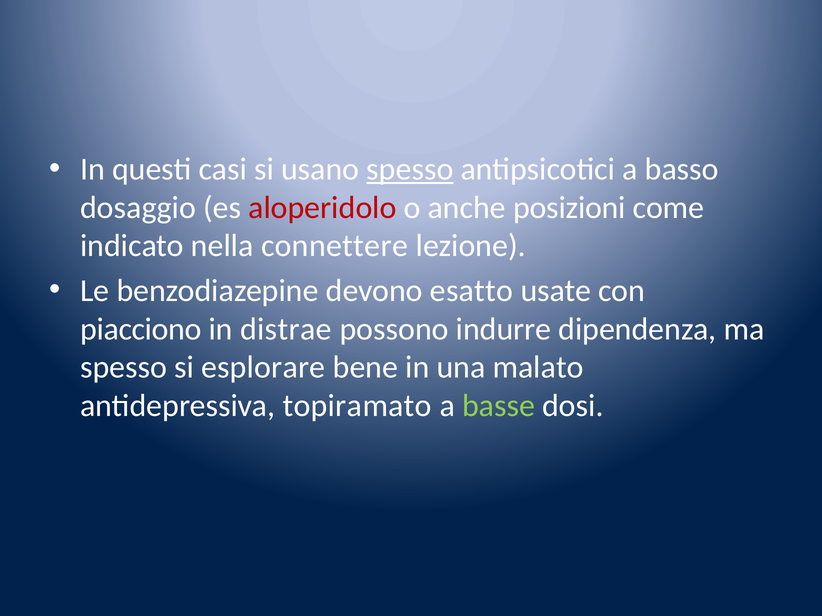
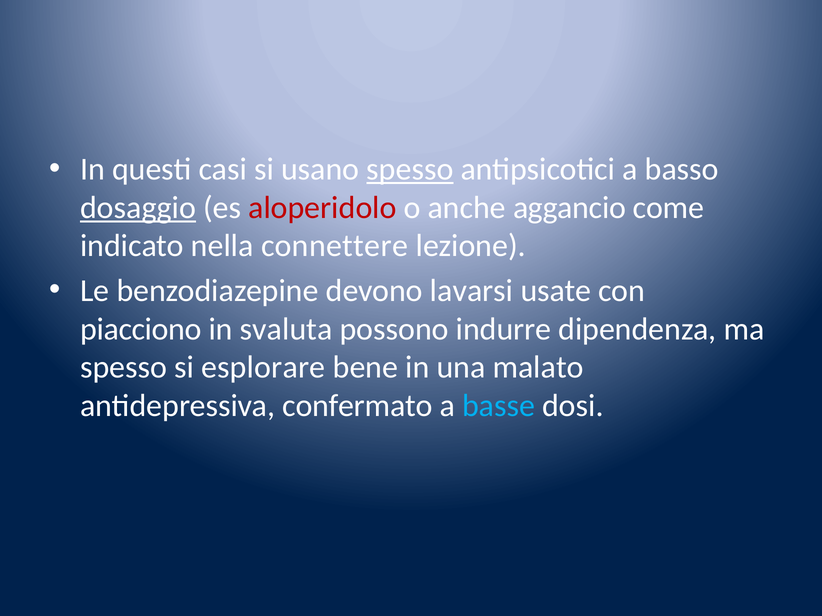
dosaggio underline: none -> present
posizioni: posizioni -> aggancio
esatto: esatto -> lavarsi
distrae: distrae -> svaluta
topiramato: topiramato -> confermato
basse colour: light green -> light blue
